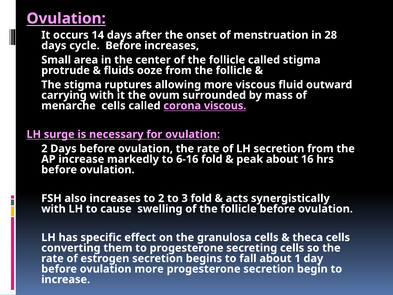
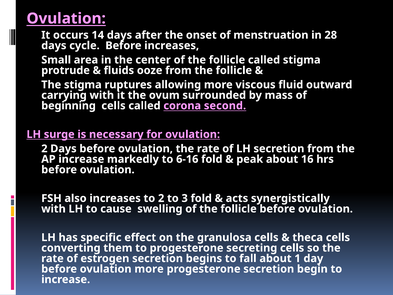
menarche: menarche -> beginning
corona viscous: viscous -> second
